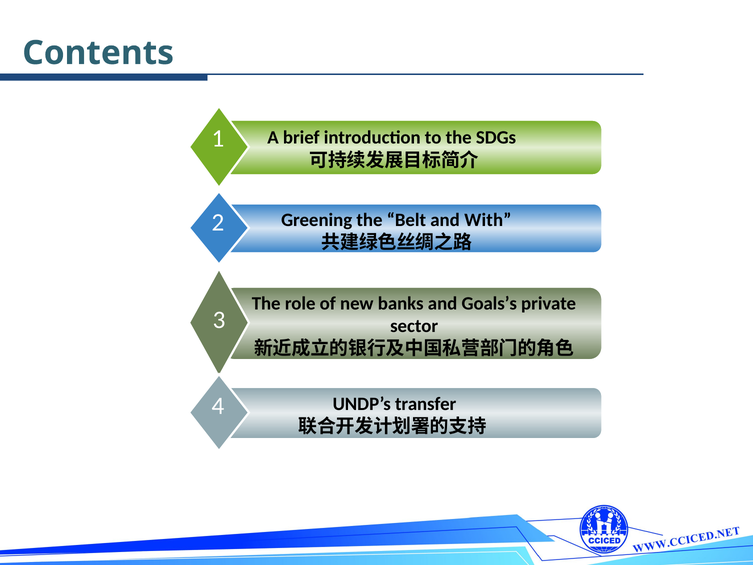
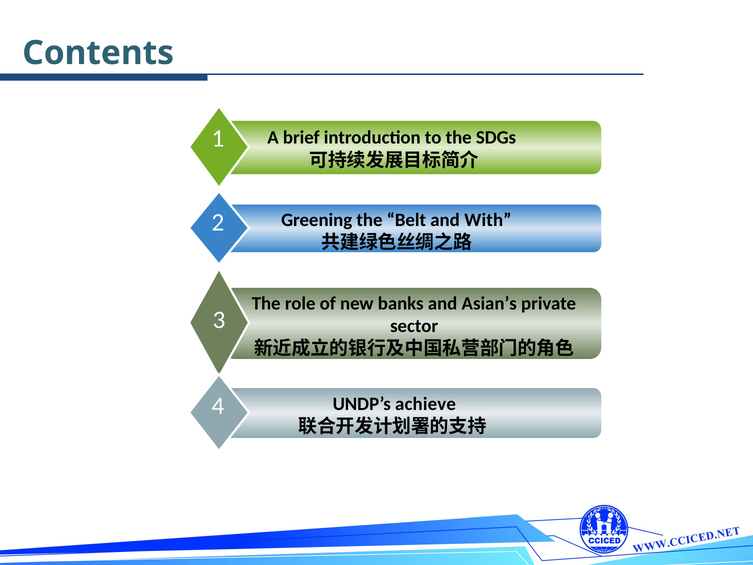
Goals’s: Goals’s -> Asian’s
transfer: transfer -> achieve
